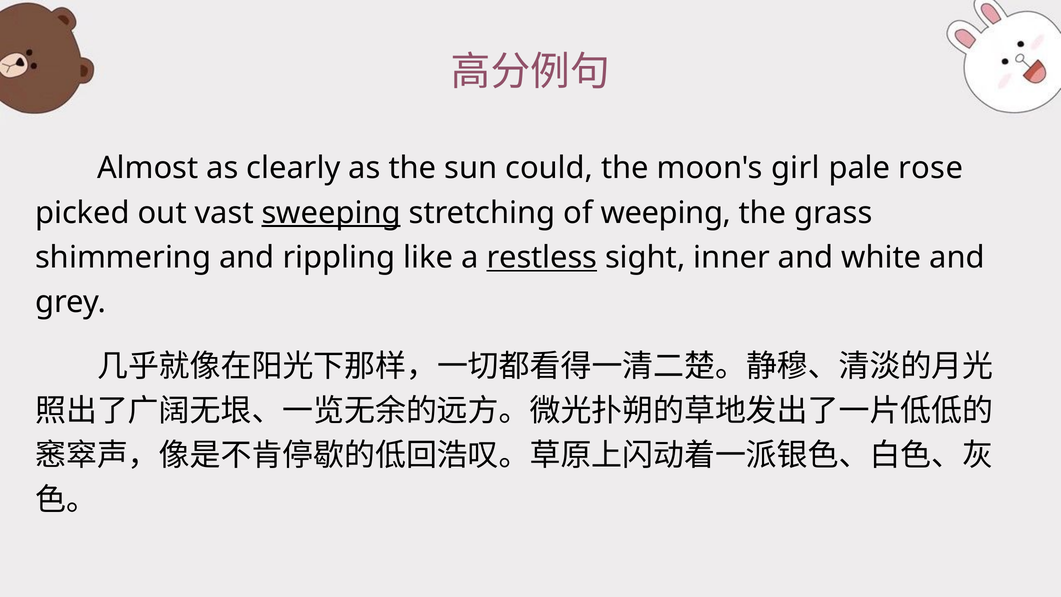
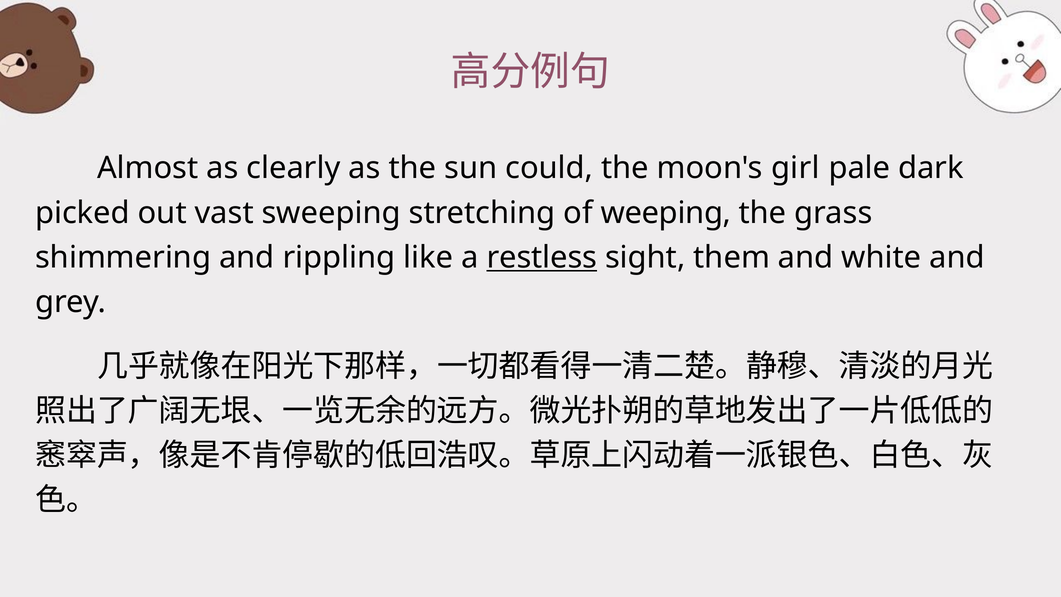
rose: rose -> dark
sweeping underline: present -> none
inner: inner -> them
